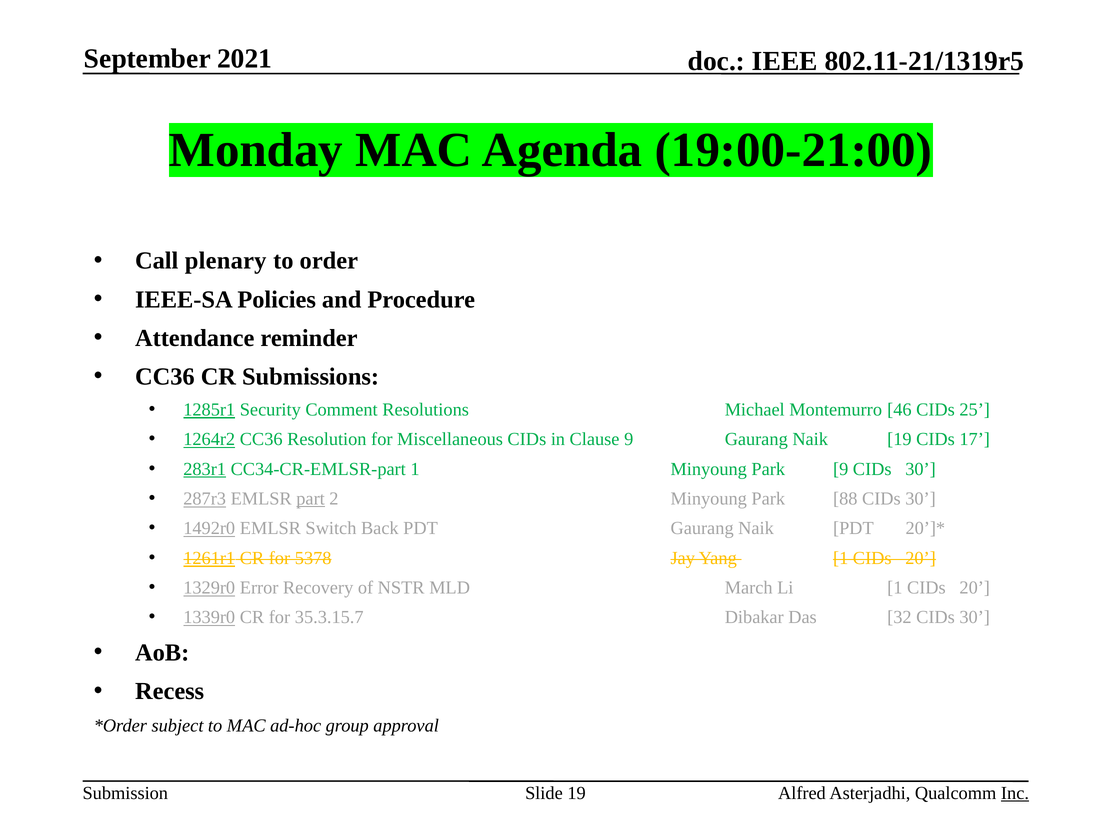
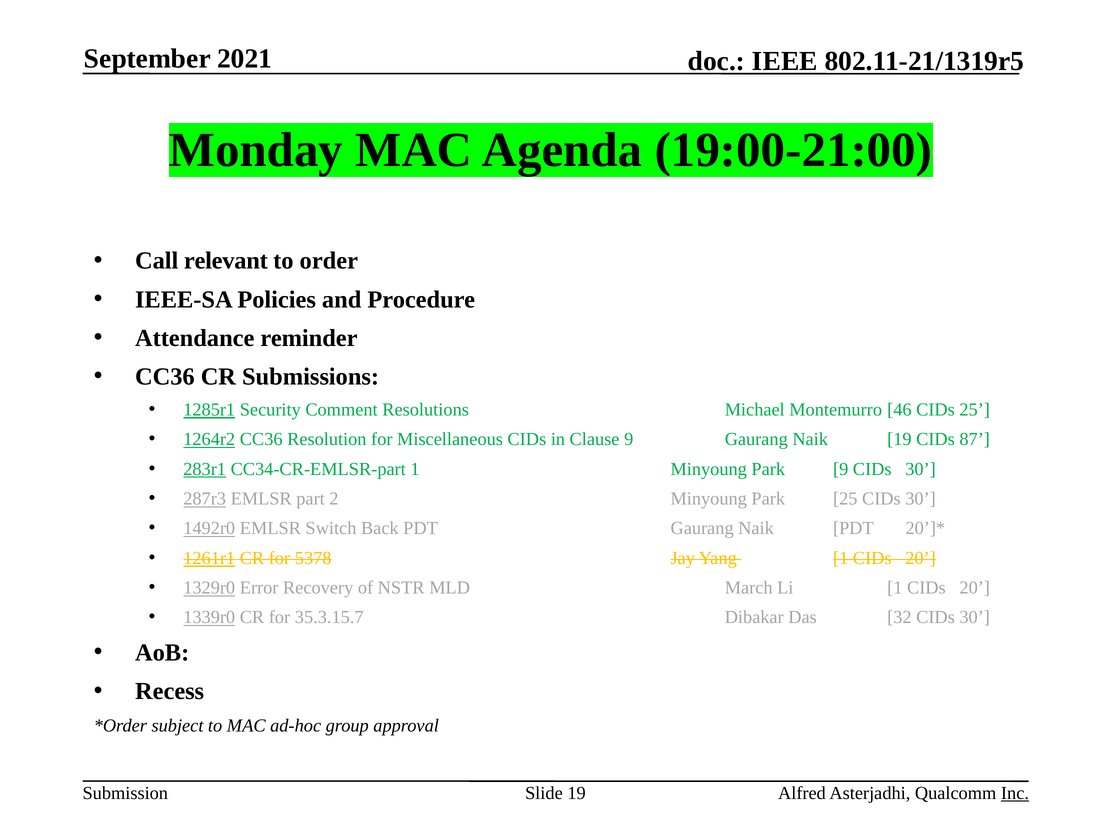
plenary: plenary -> relevant
17: 17 -> 87
part underline: present -> none
Park 88: 88 -> 25
